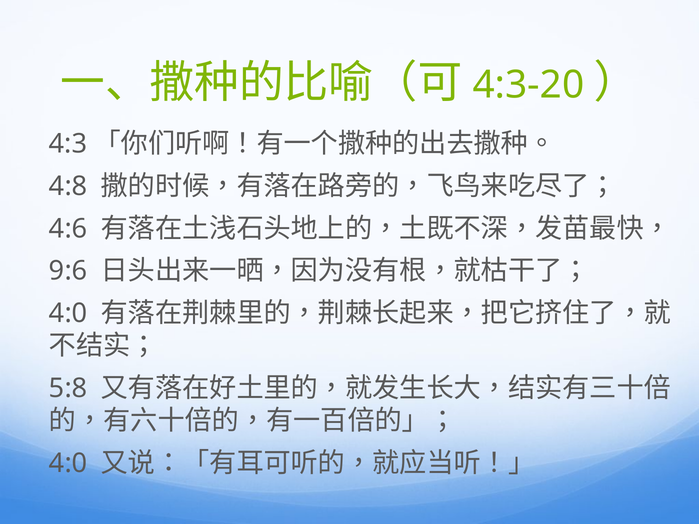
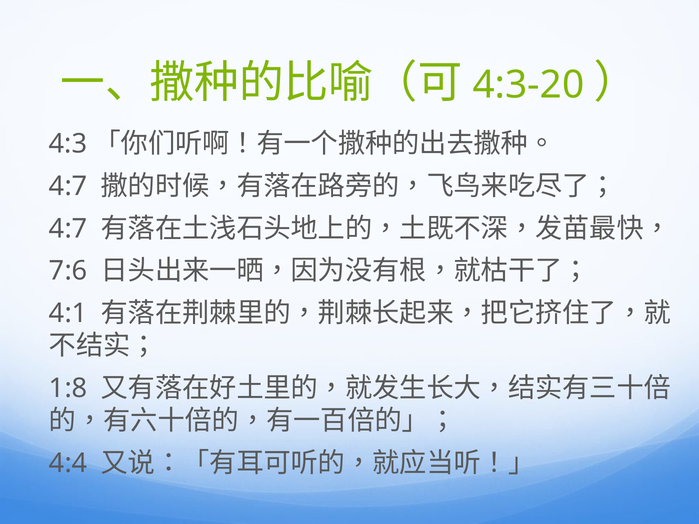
4:8 at (68, 186): 4:8 -> 4:7
4:6 at (68, 229): 4:6 -> 4:7
9:6: 9:6 -> 7:6
4:0 at (68, 313): 4:0 -> 4:1
5:8: 5:8 -> 1:8
4:0 at (68, 463): 4:0 -> 4:4
